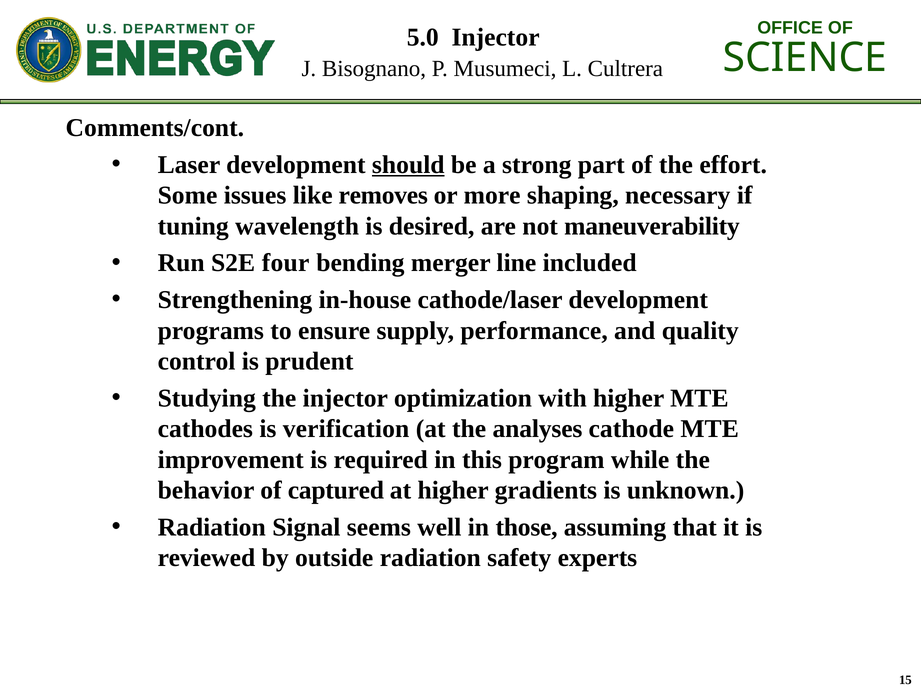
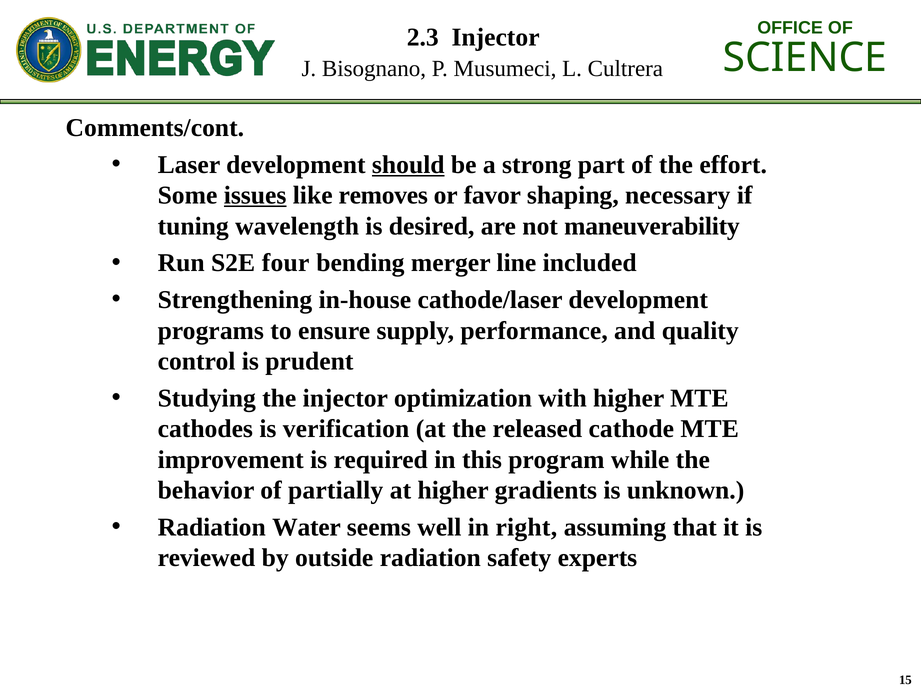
5.0: 5.0 -> 2.3
issues underline: none -> present
more: more -> favor
analyses: analyses -> released
captured: captured -> partially
Signal: Signal -> Water
those: those -> right
